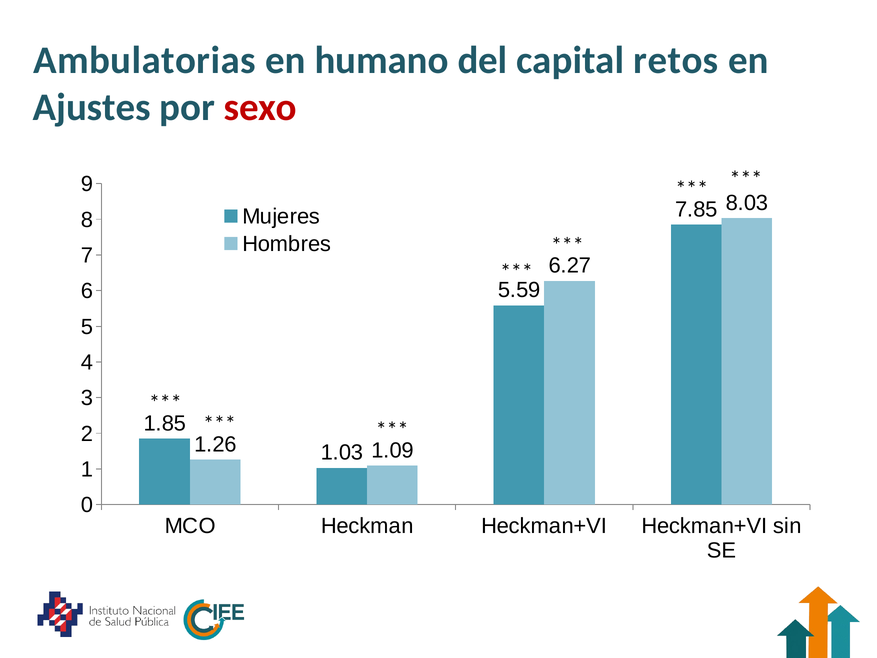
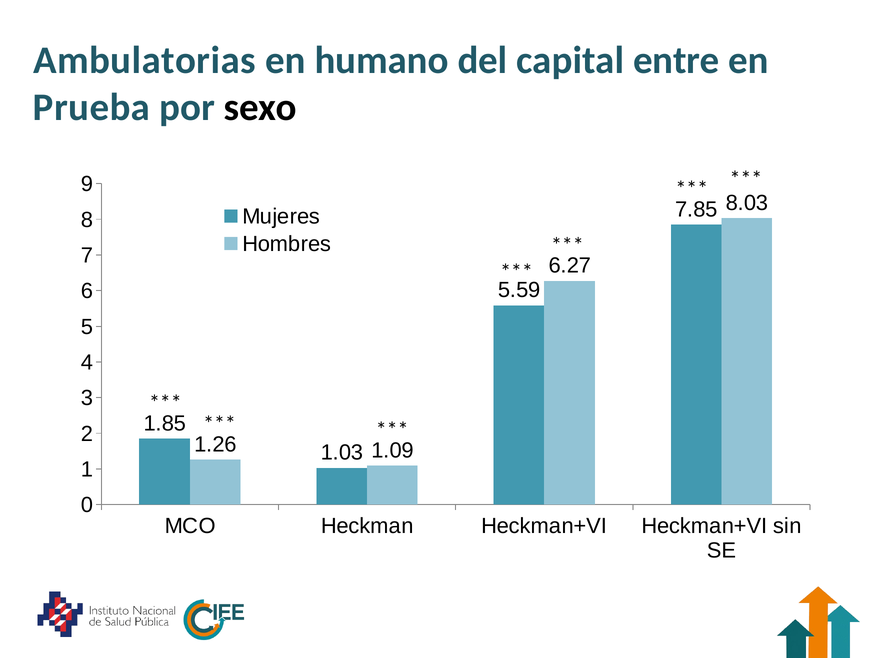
retos: retos -> entre
Ajustes: Ajustes -> Prueba
sexo colour: red -> black
